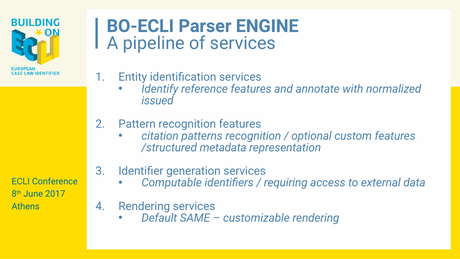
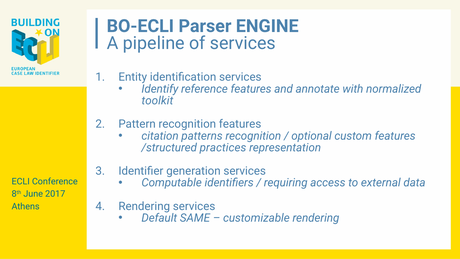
issued: issued -> toolkit
metadata: metadata -> practices
